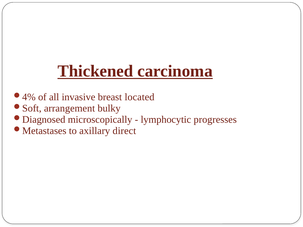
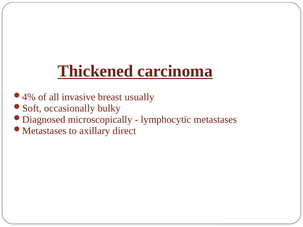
located: located -> usually
arrangement: arrangement -> occasionally
progresses: progresses -> metastases
